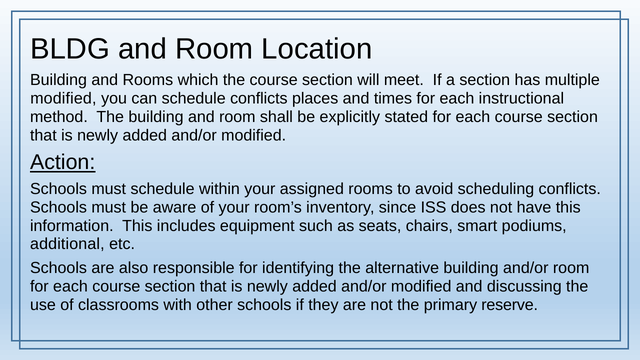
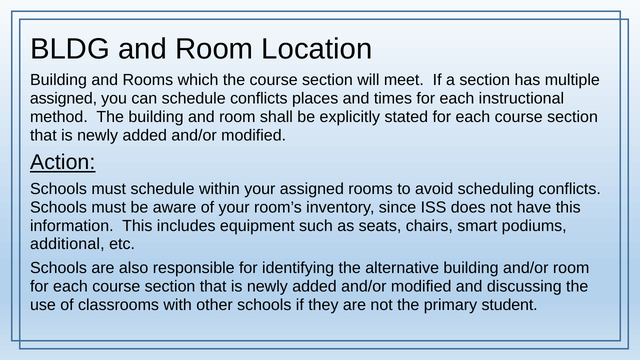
modified at (63, 98): modified -> assigned
reserve: reserve -> student
